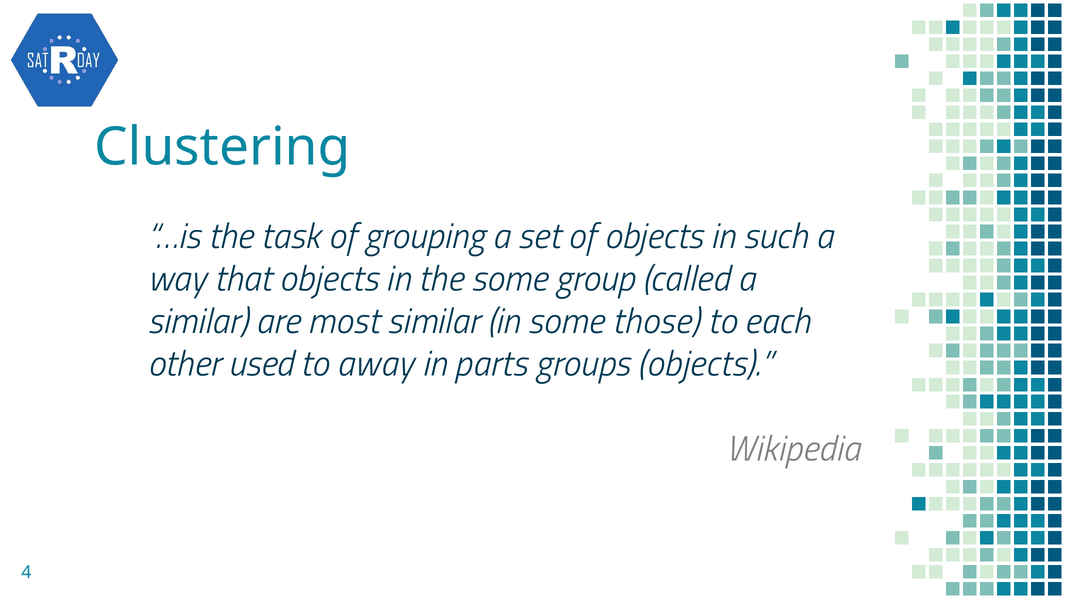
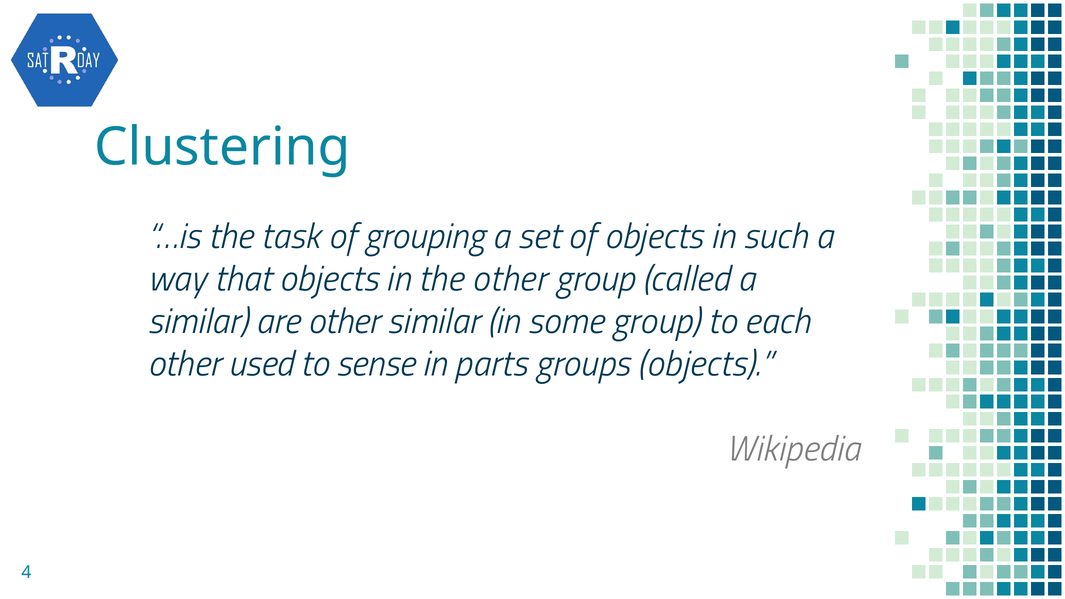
the some: some -> other
are most: most -> other
some those: those -> group
away: away -> sense
